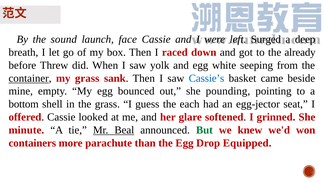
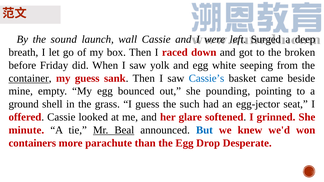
face: face -> wall
already: already -> broken
Threw: Threw -> Friday
my grass: grass -> guess
bottom: bottom -> ground
each: each -> such
But colour: green -> blue
Equipped: Equipped -> Desperate
